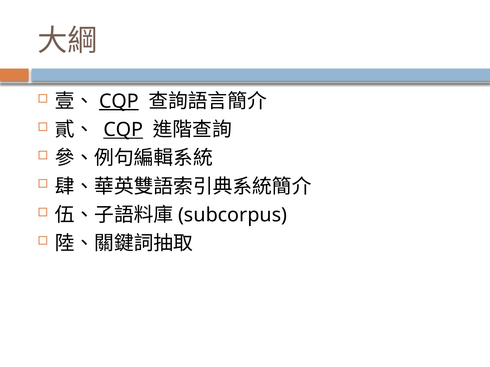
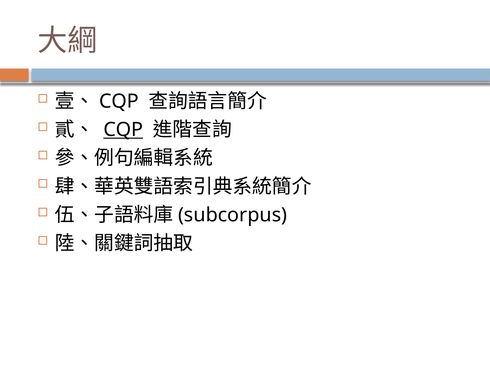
CQP at (119, 101) underline: present -> none
